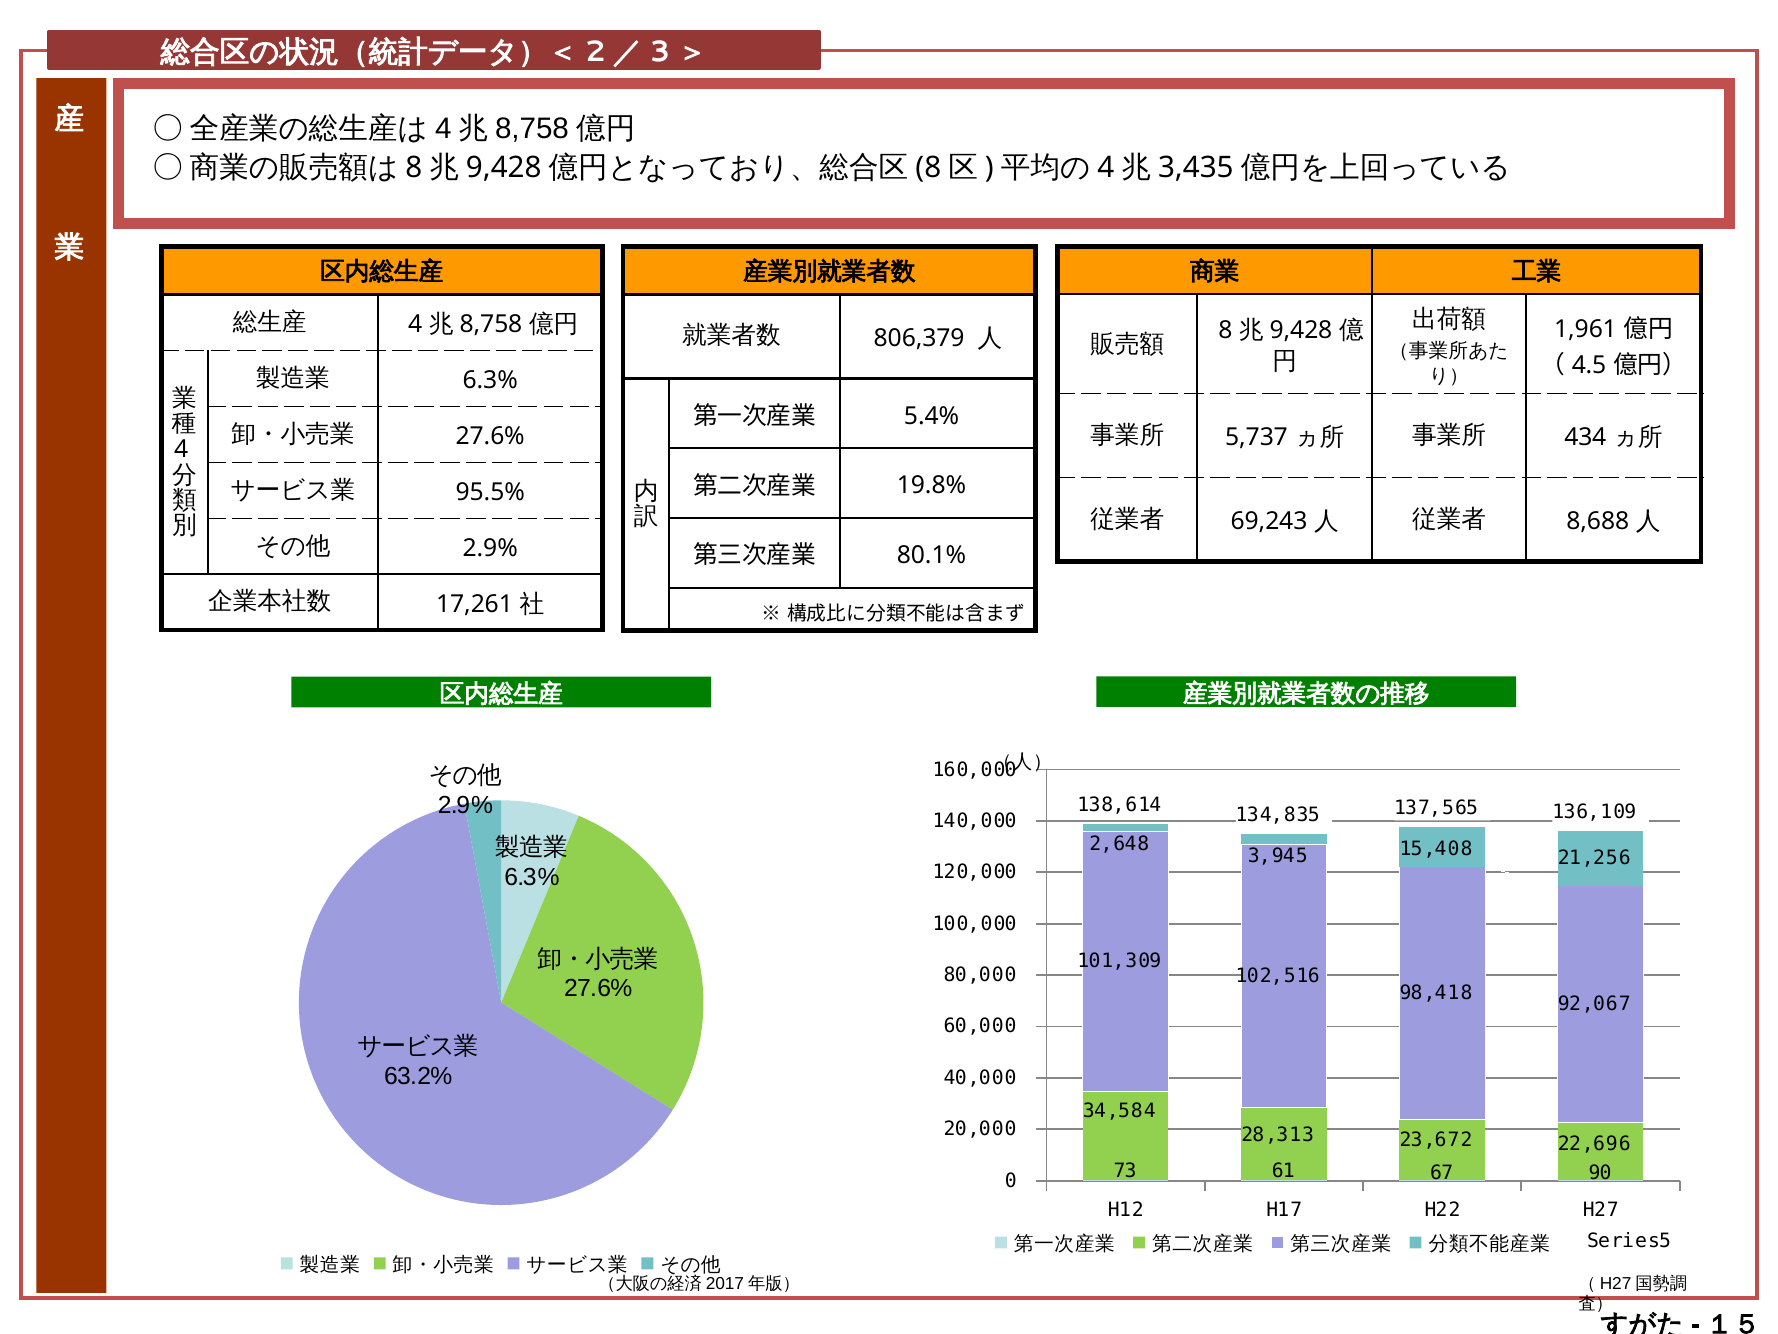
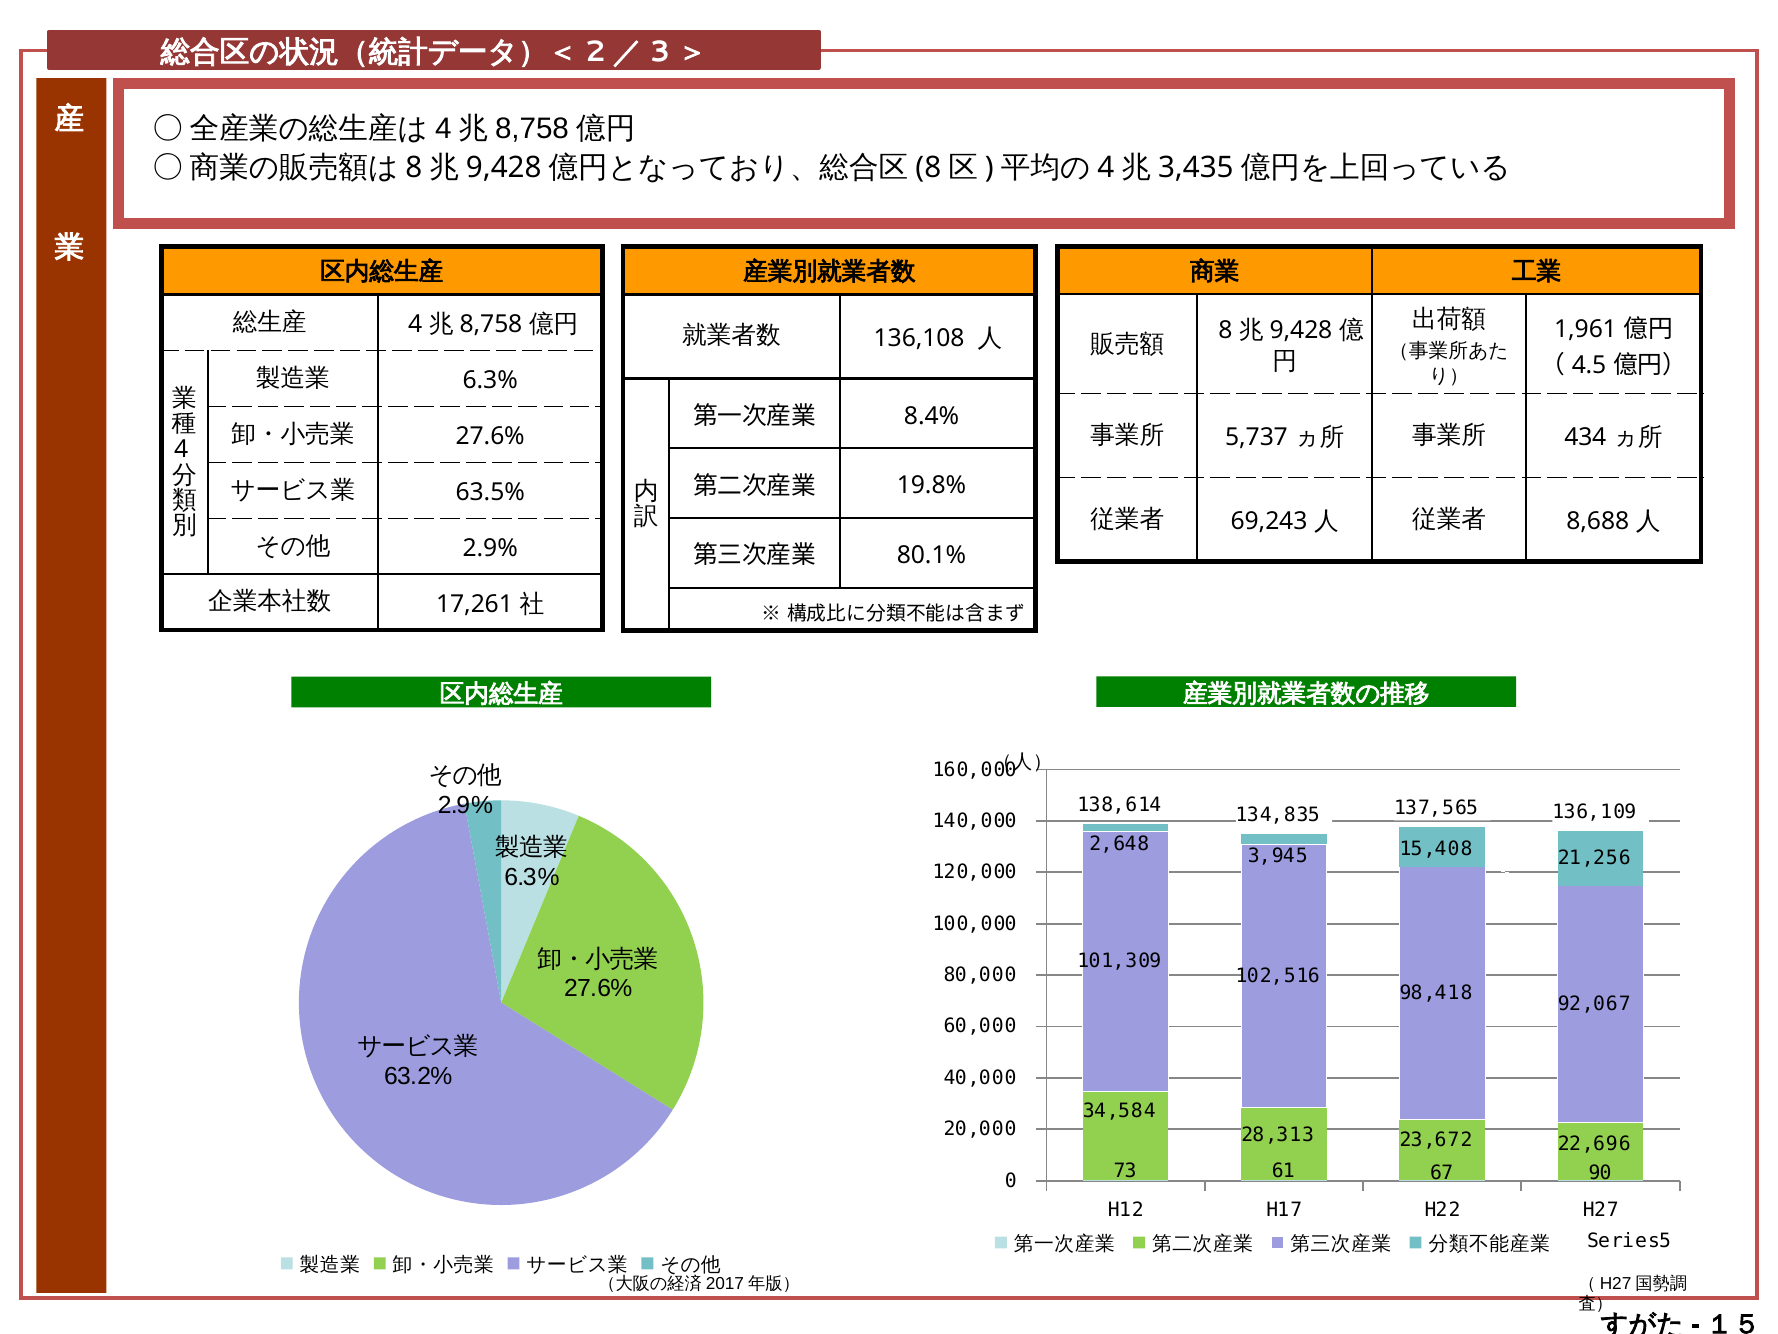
806,379: 806,379 -> 136,108
5.4%: 5.4% -> 8.4%
95.5%: 95.5% -> 63.5%
